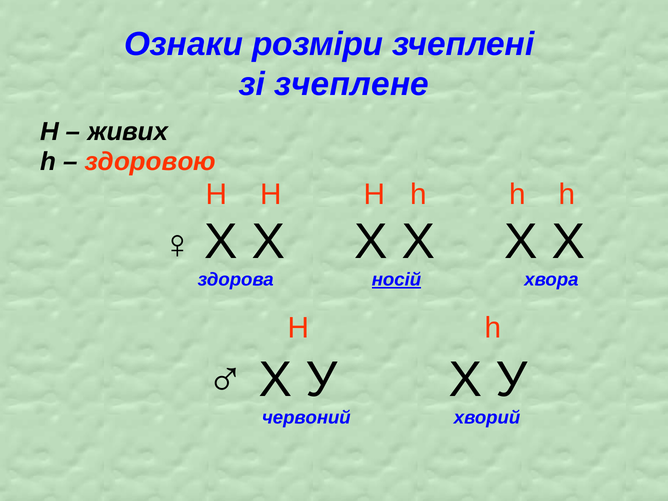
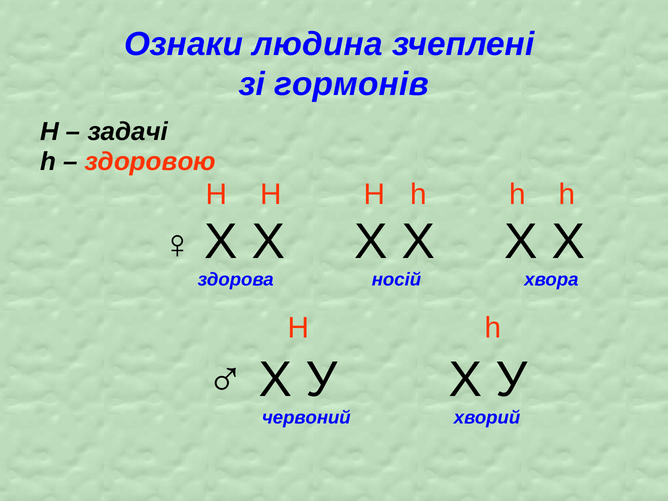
розміри: розміри -> людина
зчеплене: зчеплене -> гормонів
живих: живих -> задачі
носій underline: present -> none
